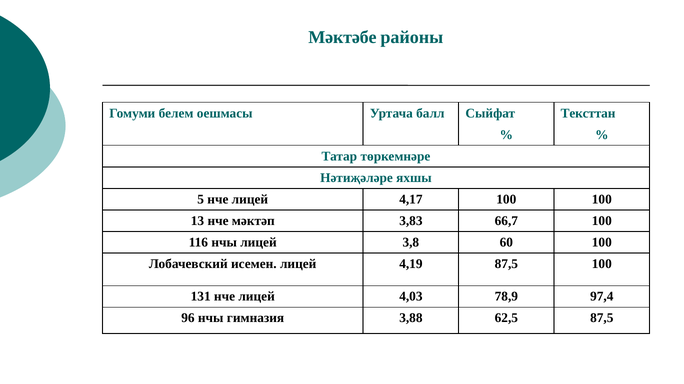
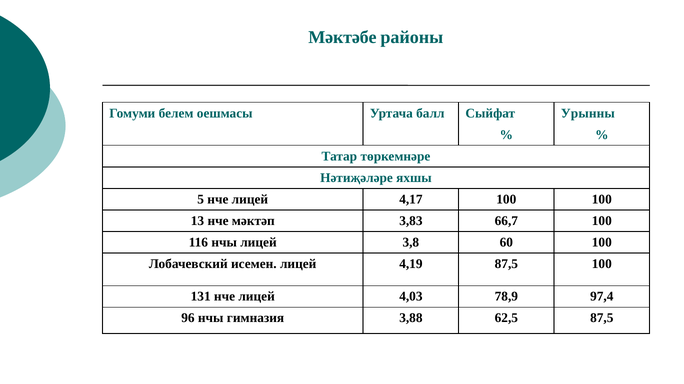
Тексттан: Тексттан -> Урынны
